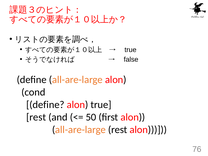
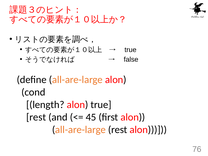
define at (45, 105): define -> length
50: 50 -> 45
